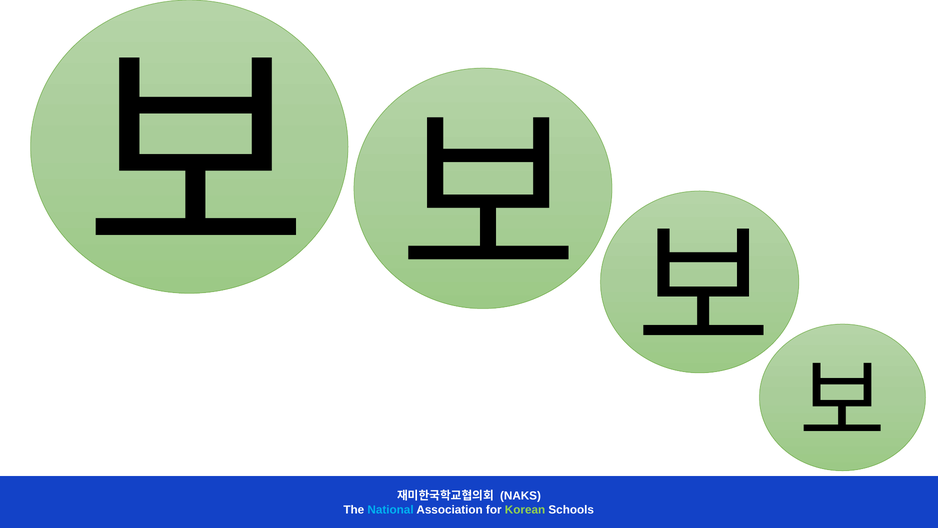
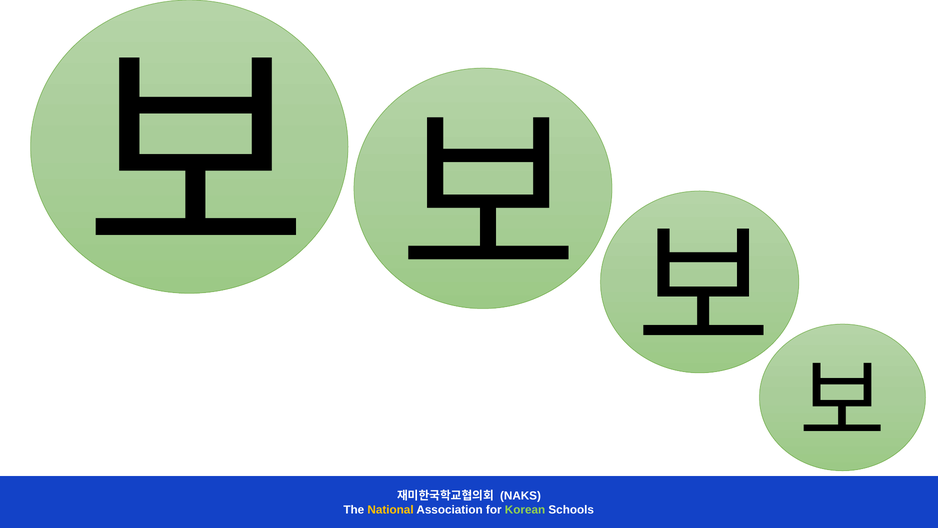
National colour: light blue -> yellow
